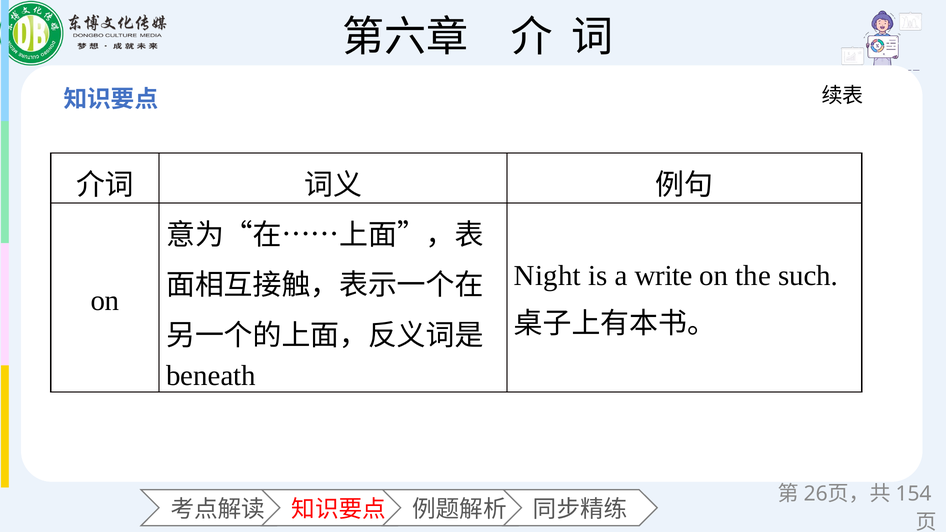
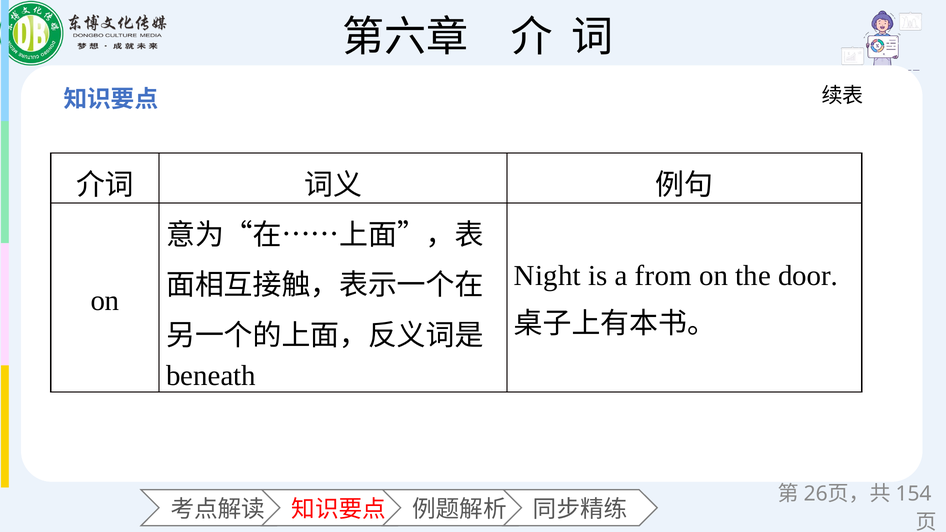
write: write -> from
such: such -> door
